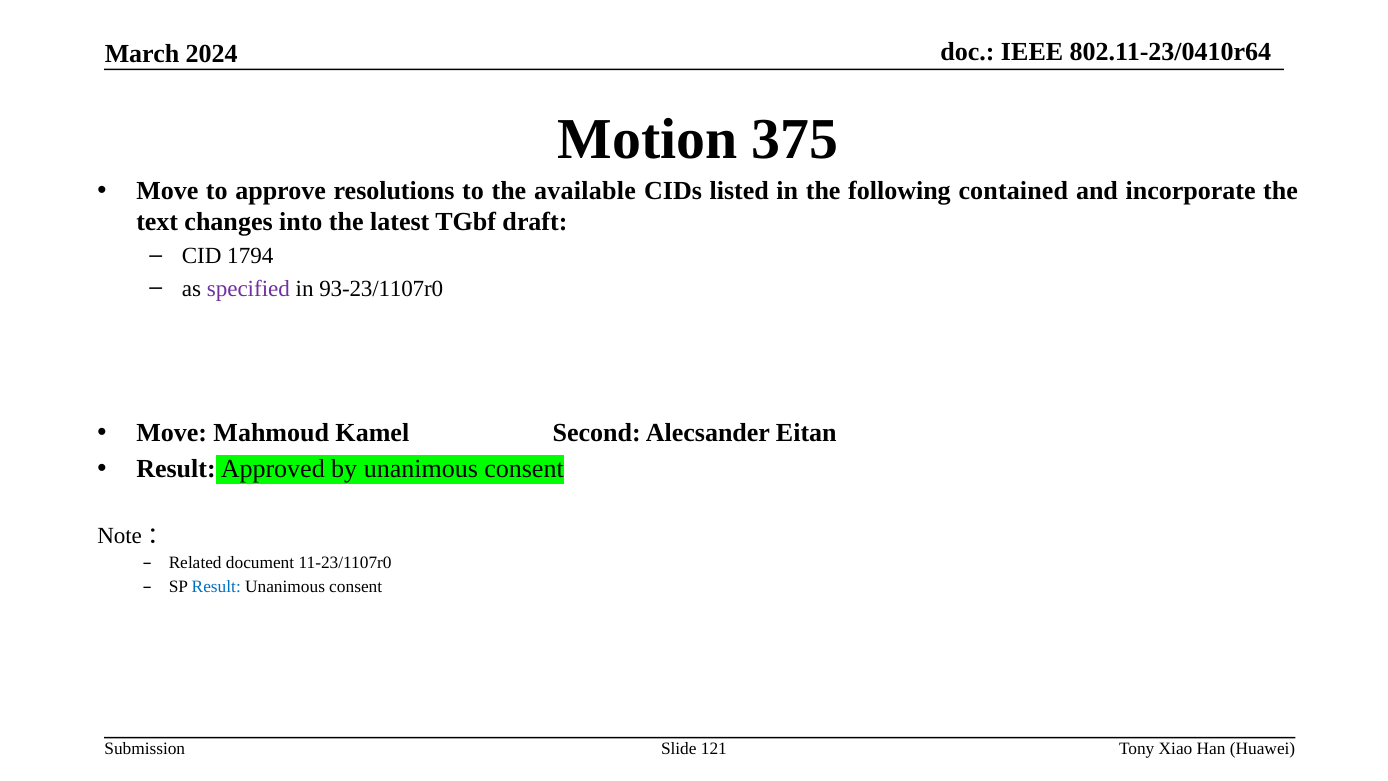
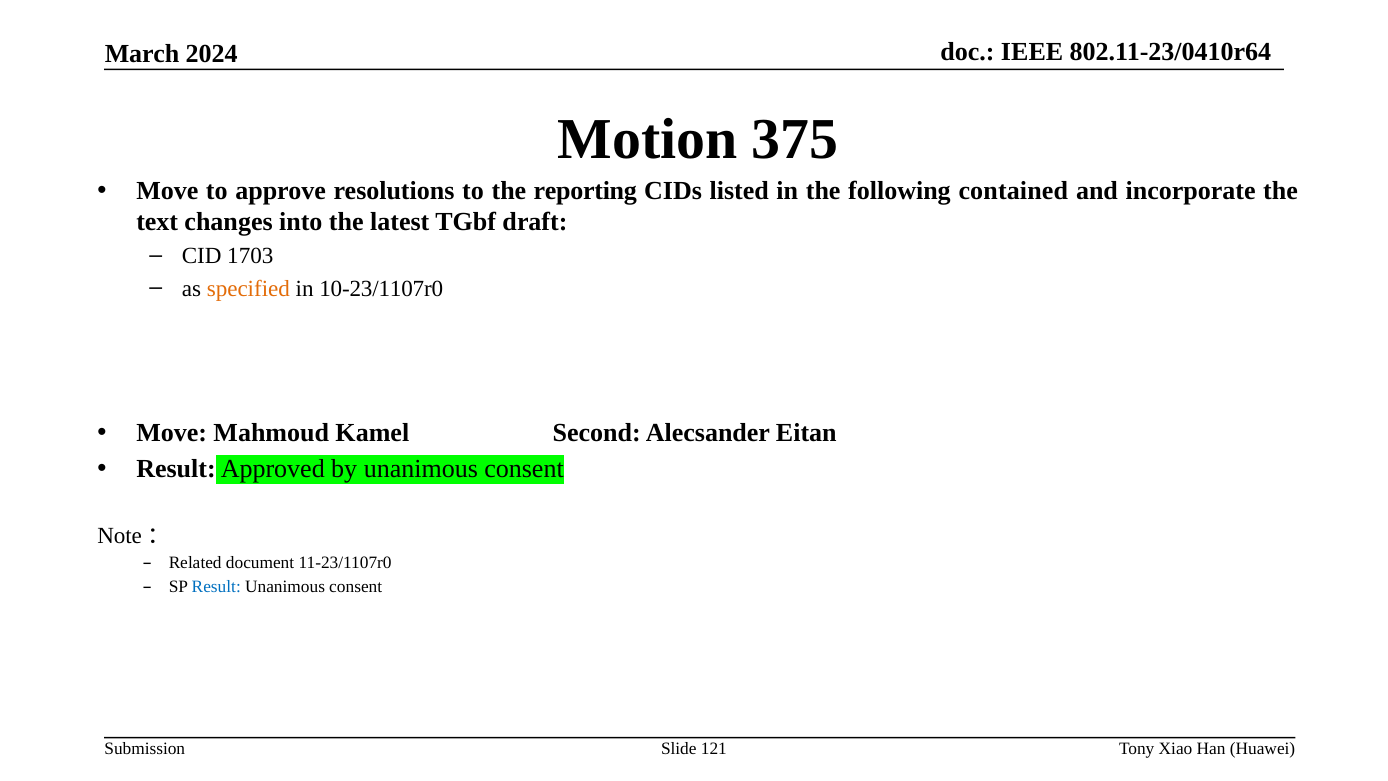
available: available -> reporting
1794: 1794 -> 1703
specified colour: purple -> orange
93-23/1107r0: 93-23/1107r0 -> 10-23/1107r0
